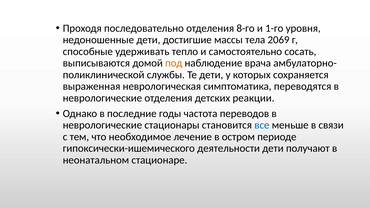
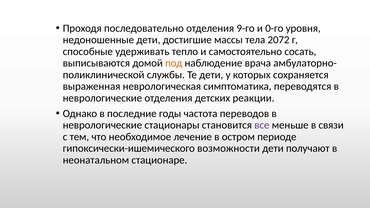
8-го: 8-го -> 9-го
1-го: 1-го -> 0-го
2069: 2069 -> 2072
все colour: blue -> purple
деятельности: деятельности -> возможности
